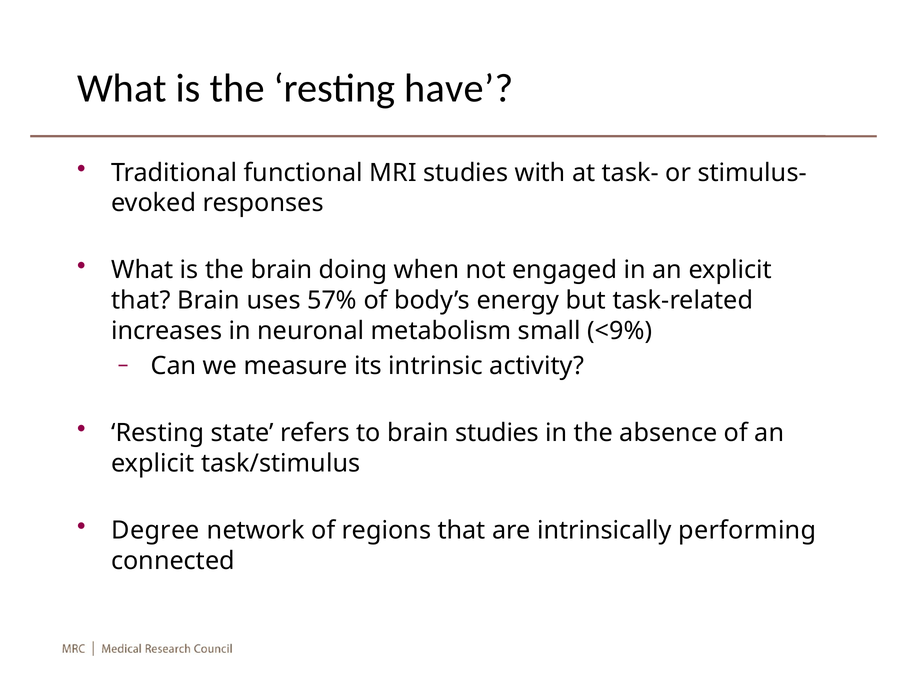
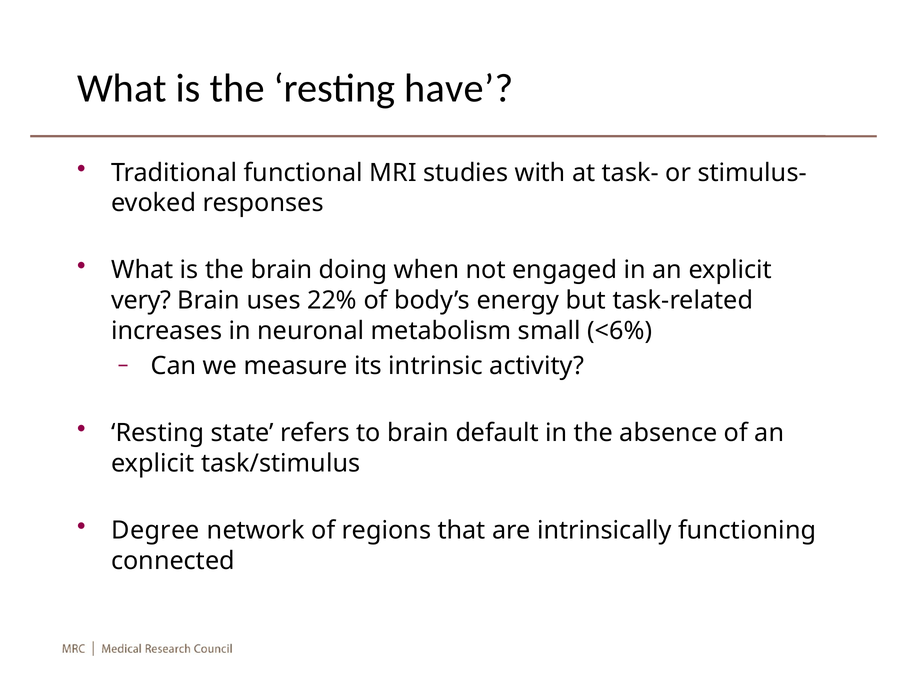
that at (141, 300): that -> very
57%: 57% -> 22%
<9%: <9% -> <6%
brain studies: studies -> default
performing: performing -> functioning
